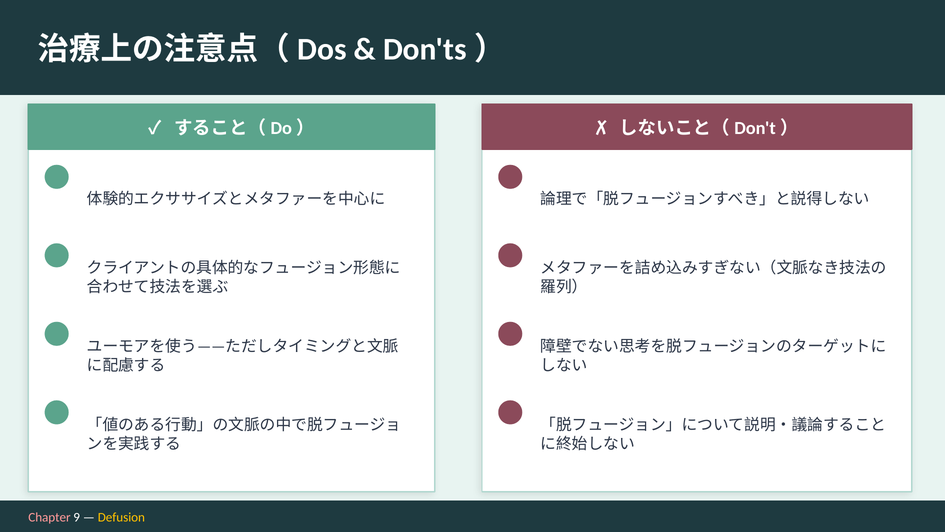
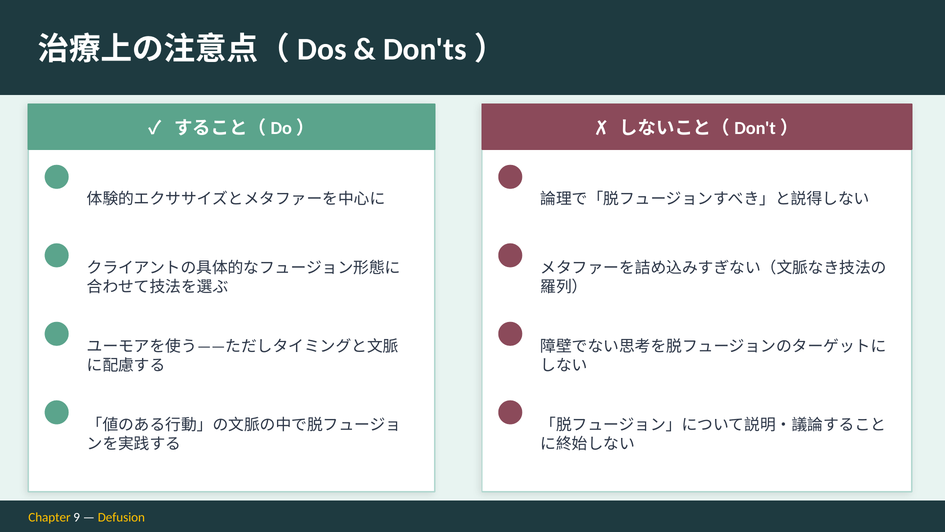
Chapter colour: pink -> yellow
